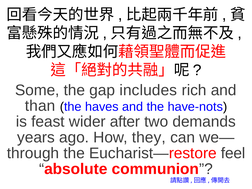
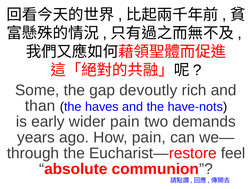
includes: includes -> devoutly
feast: feast -> early
wider after: after -> pain
How they: they -> pain
